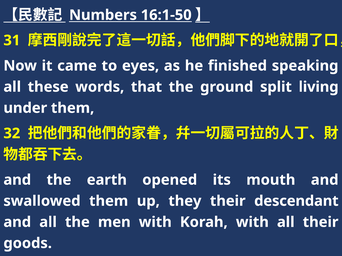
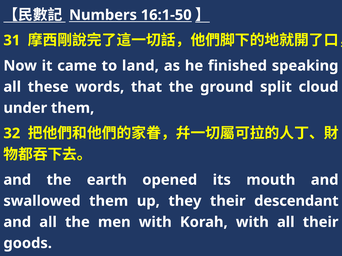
eyes: eyes -> land
living: living -> cloud
